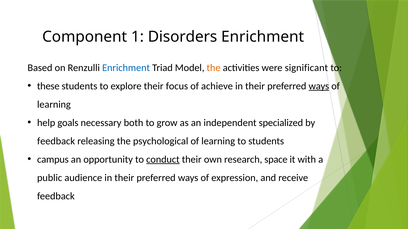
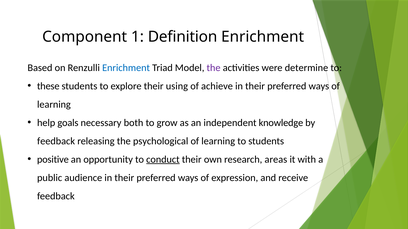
Disorders: Disorders -> Definition
the at (214, 68) colour: orange -> purple
significant: significant -> determine
focus: focus -> using
ways at (319, 86) underline: present -> none
specialized: specialized -> knowledge
campus: campus -> positive
space: space -> areas
